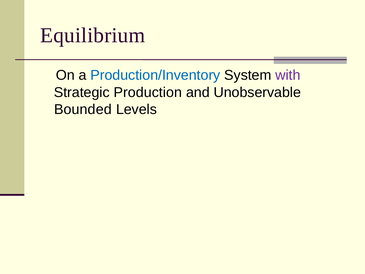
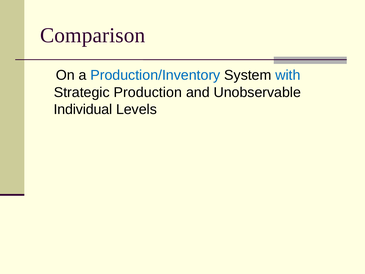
Equilibrium: Equilibrium -> Comparison
with colour: purple -> blue
Bounded: Bounded -> Individual
